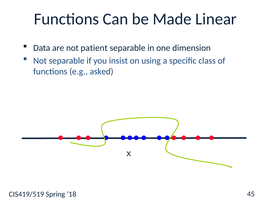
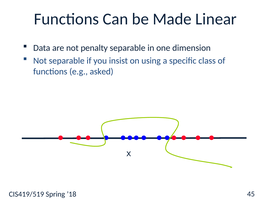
patient: patient -> penalty
